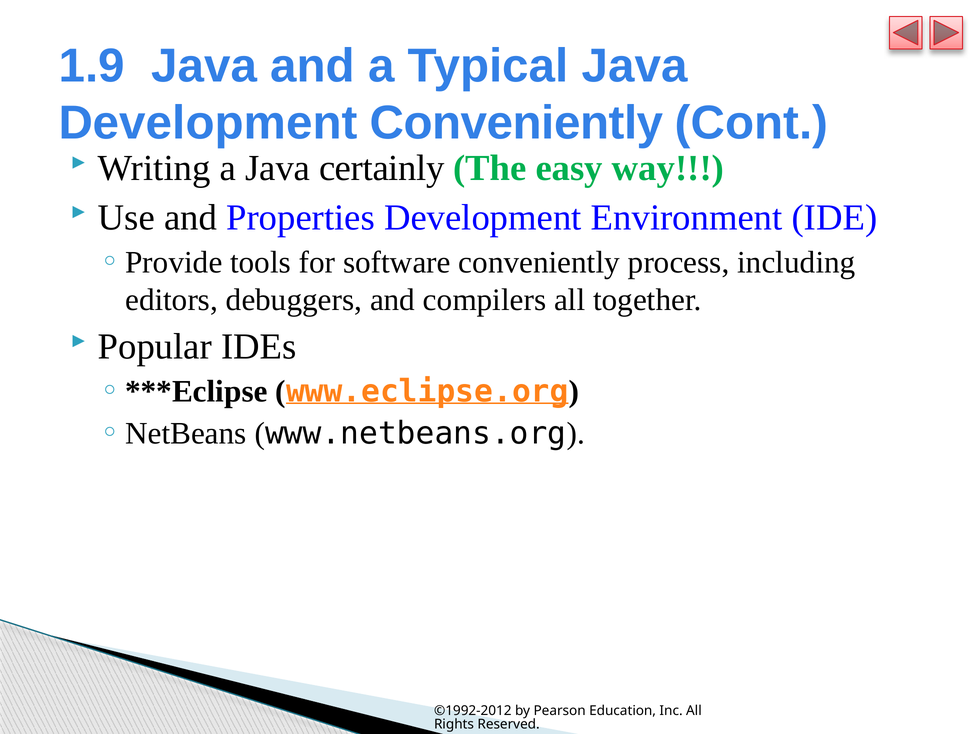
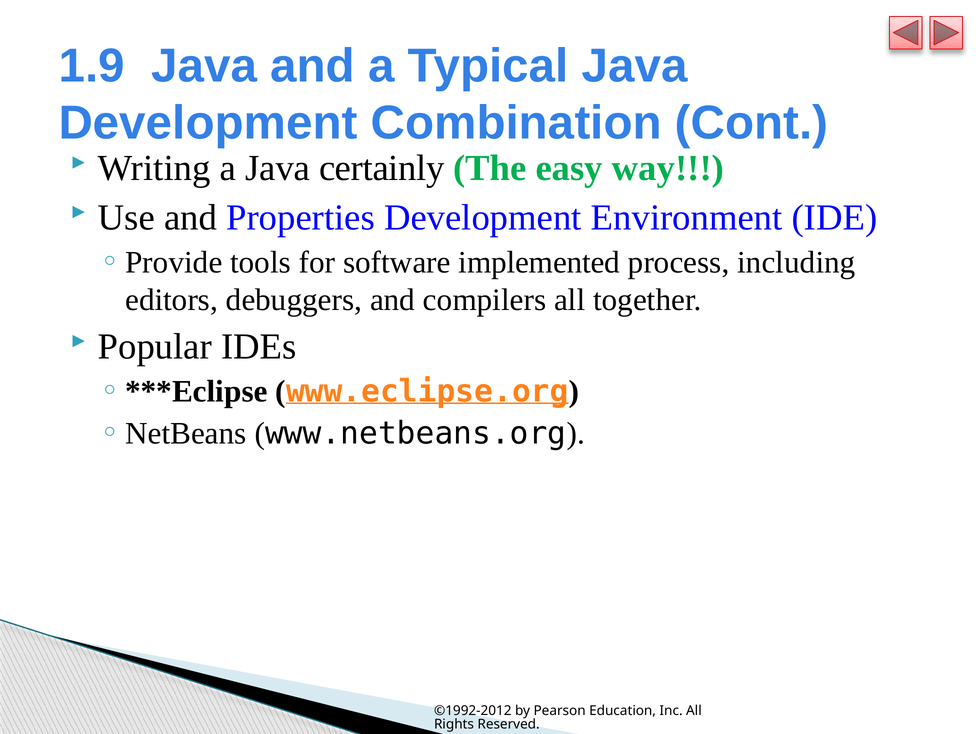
Development Conveniently: Conveniently -> Combination
software conveniently: conveniently -> implemented
